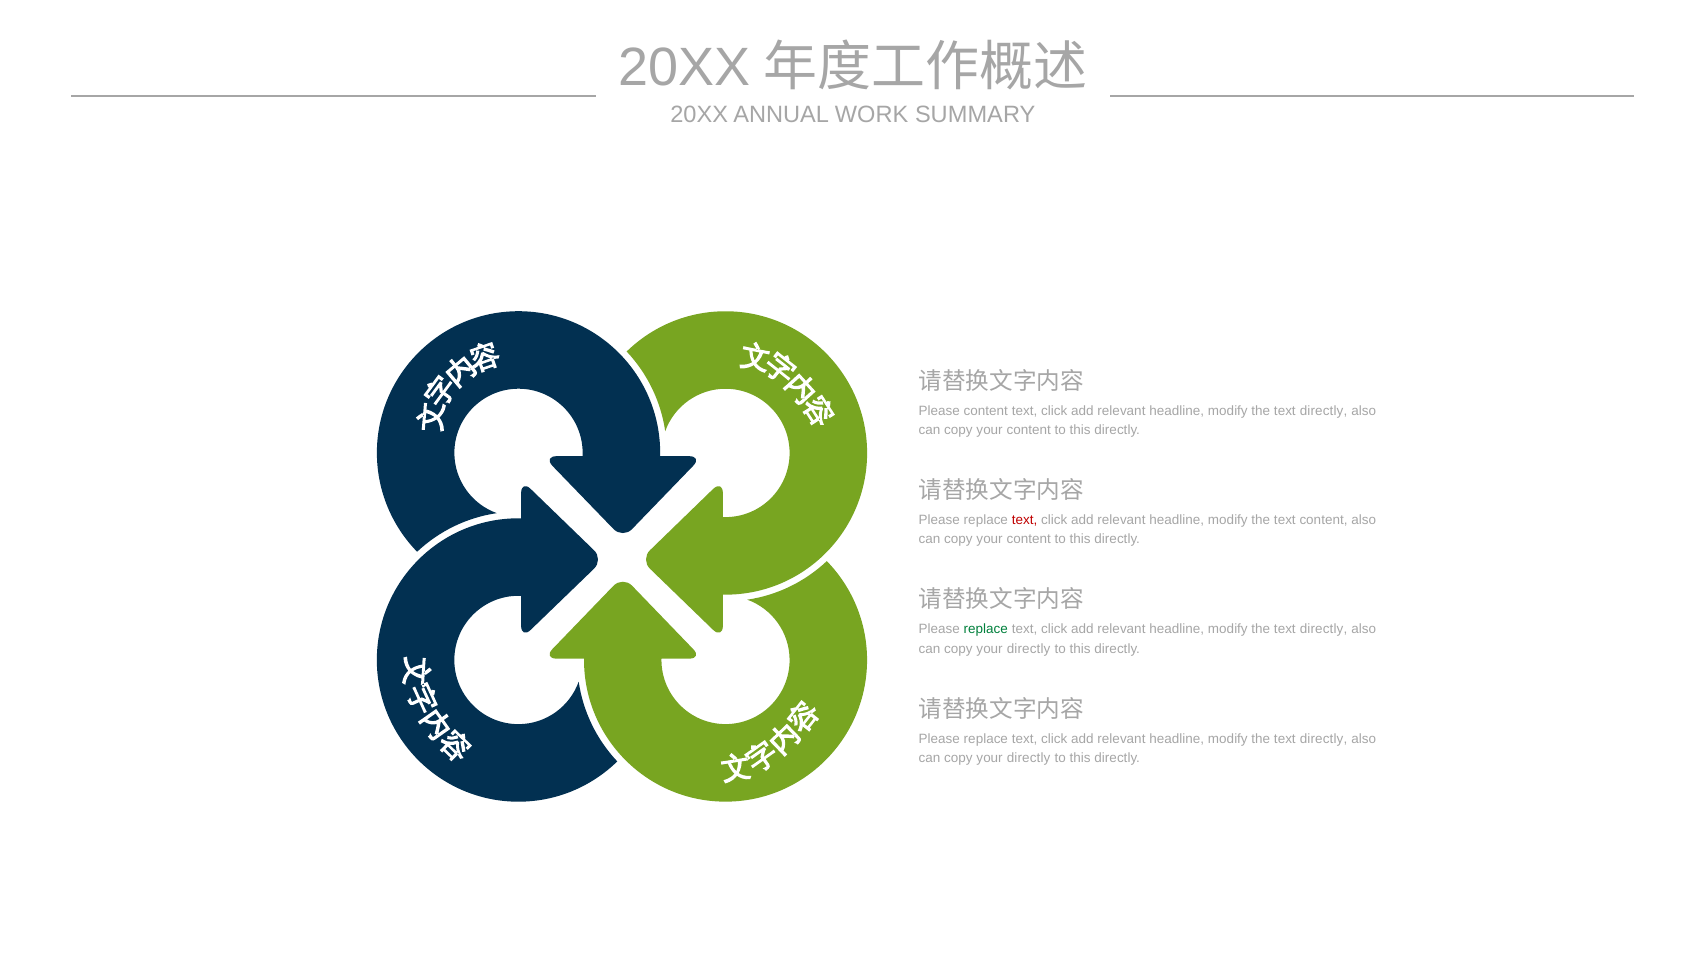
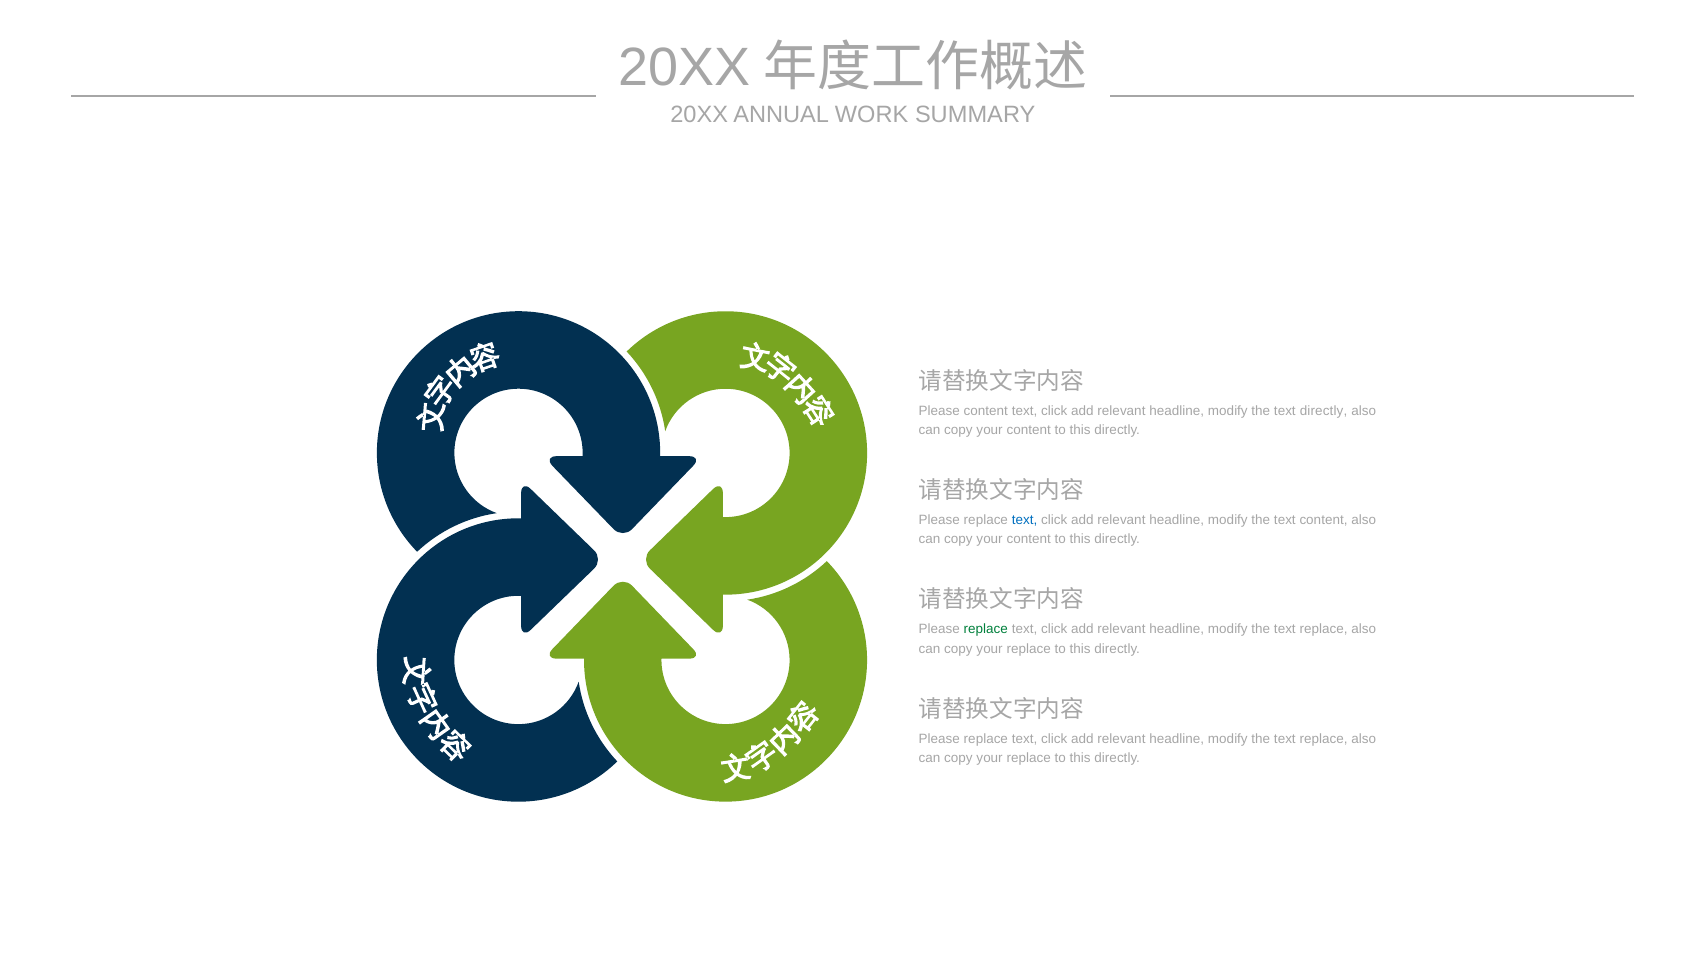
text at (1024, 520) colour: red -> blue
directly at (1324, 629): directly -> replace
directly at (1029, 648): directly -> replace
directly at (1324, 738): directly -> replace
directly at (1029, 758): directly -> replace
